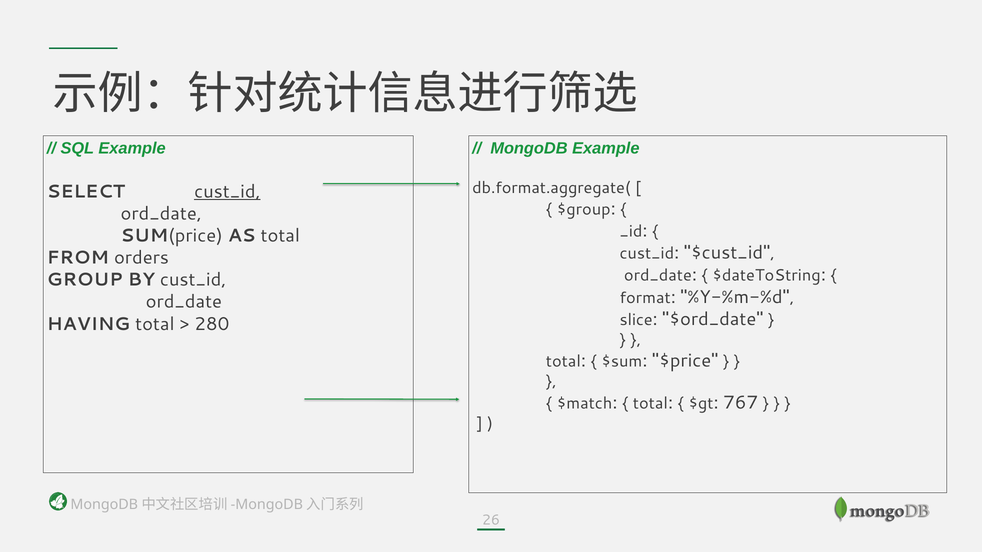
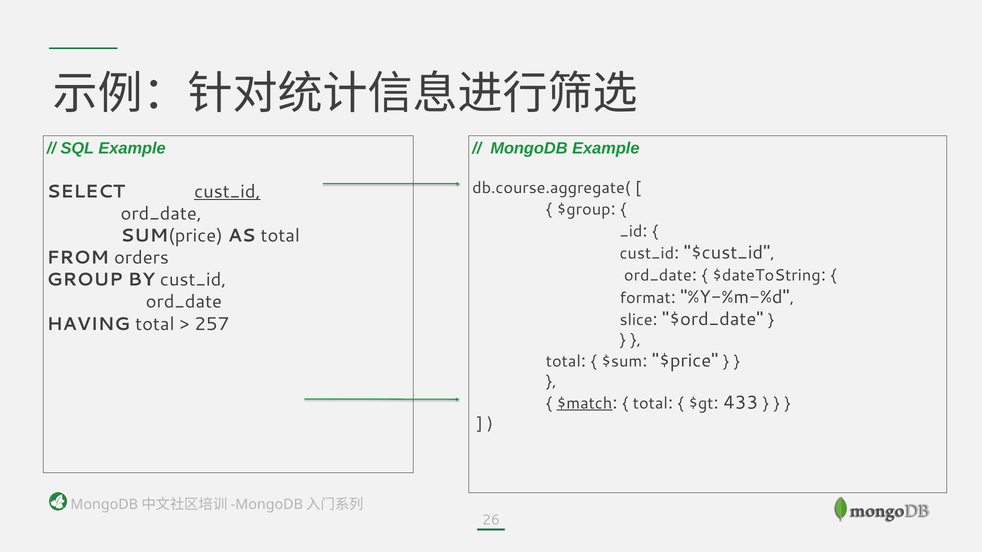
db.format.aggregate(: db.format.aggregate( -> db.course.aggregate(
280: 280 -> 257
$match underline: none -> present
767: 767 -> 433
